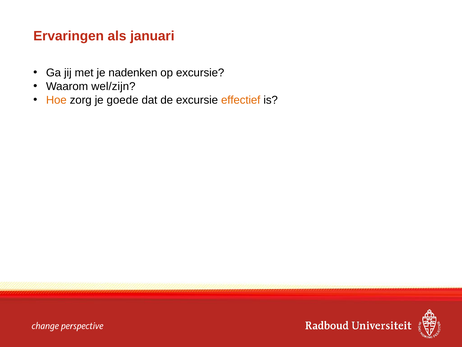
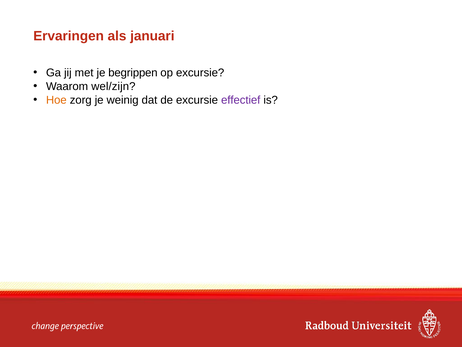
nadenken: nadenken -> begrippen
goede: goede -> weinig
effectief colour: orange -> purple
